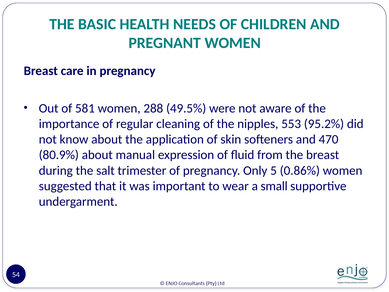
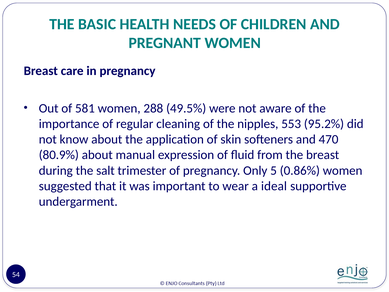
small: small -> ideal
